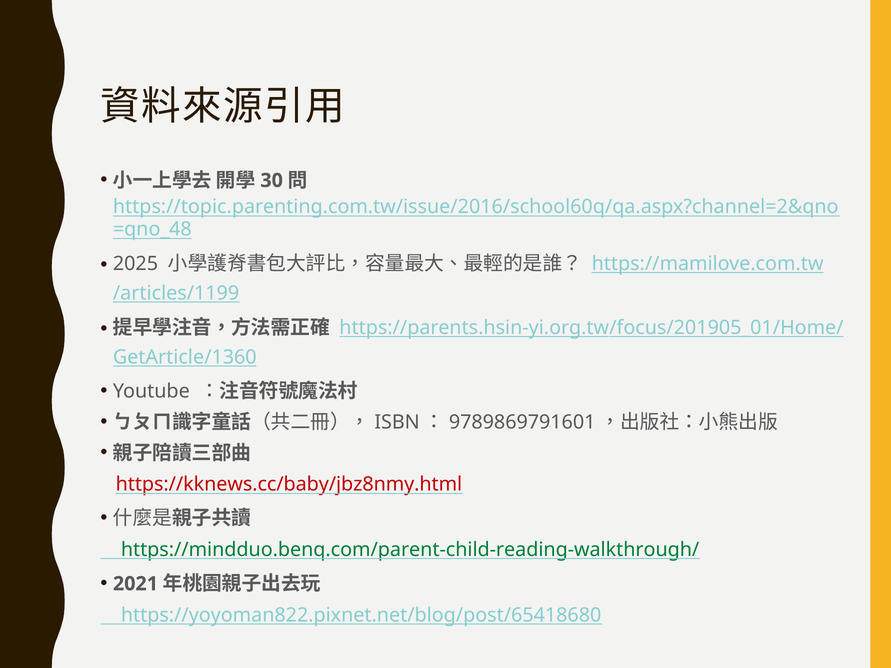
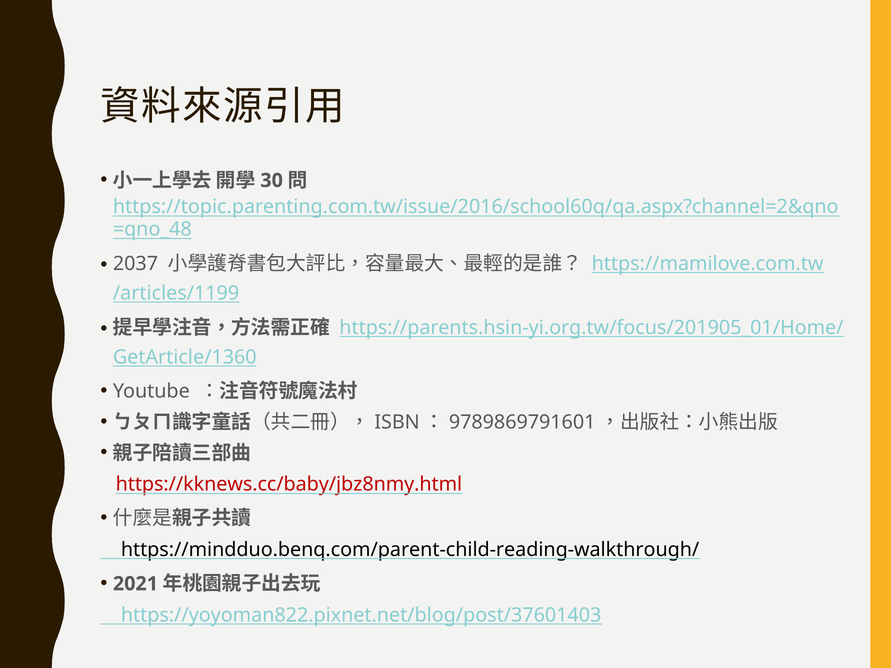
2025: 2025 -> 2037
https://mindduo.benq.com/parent-child-reading-walkthrough/ colour: green -> black
https://yoyoman822.pixnet.net/blog/post/65418680: https://yoyoman822.pixnet.net/blog/post/65418680 -> https://yoyoman822.pixnet.net/blog/post/37601403
